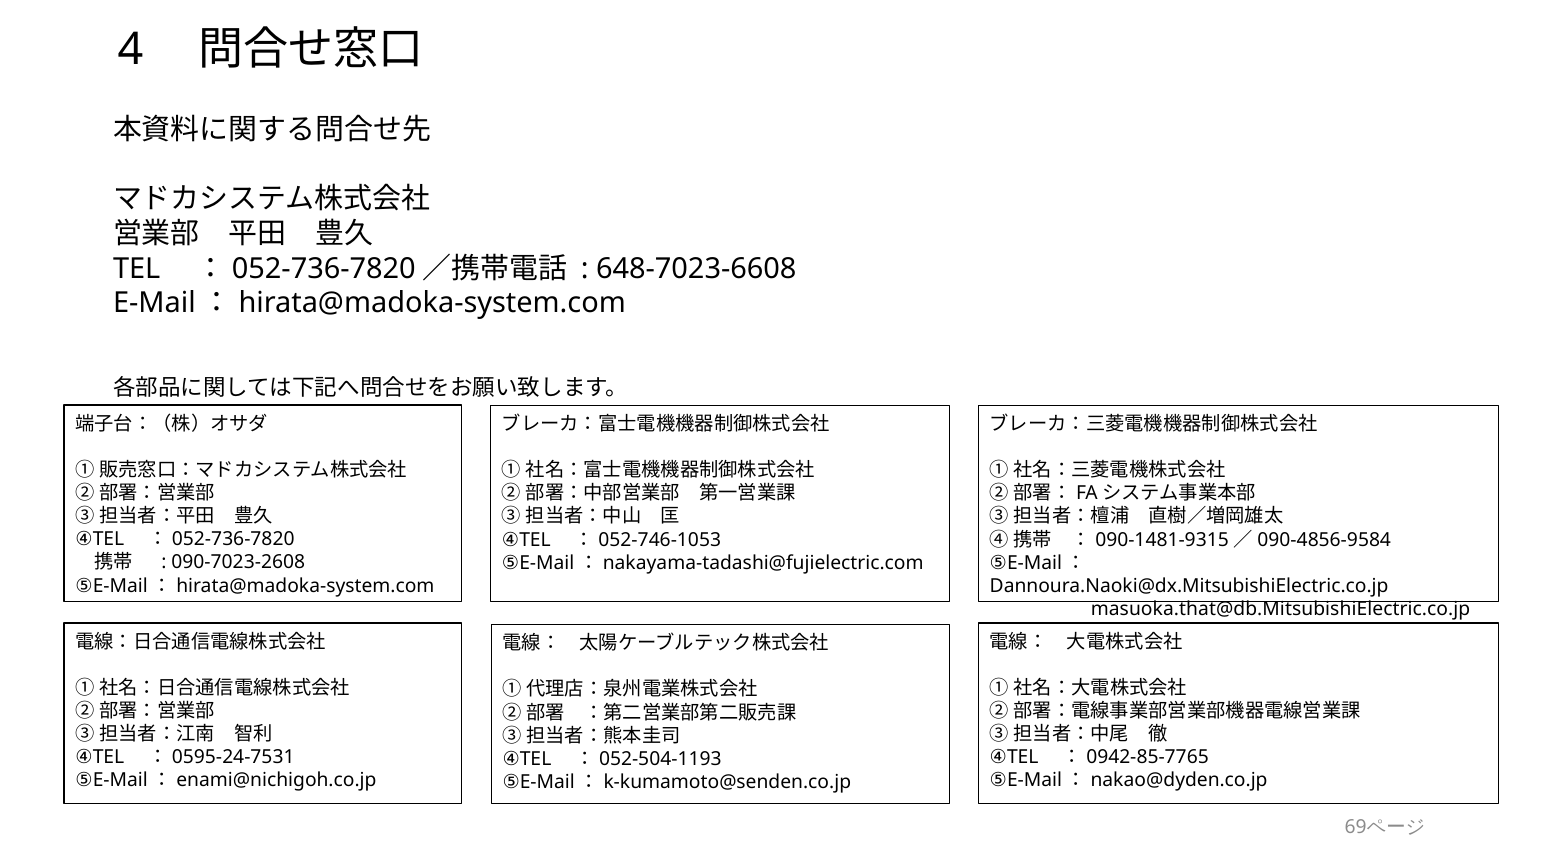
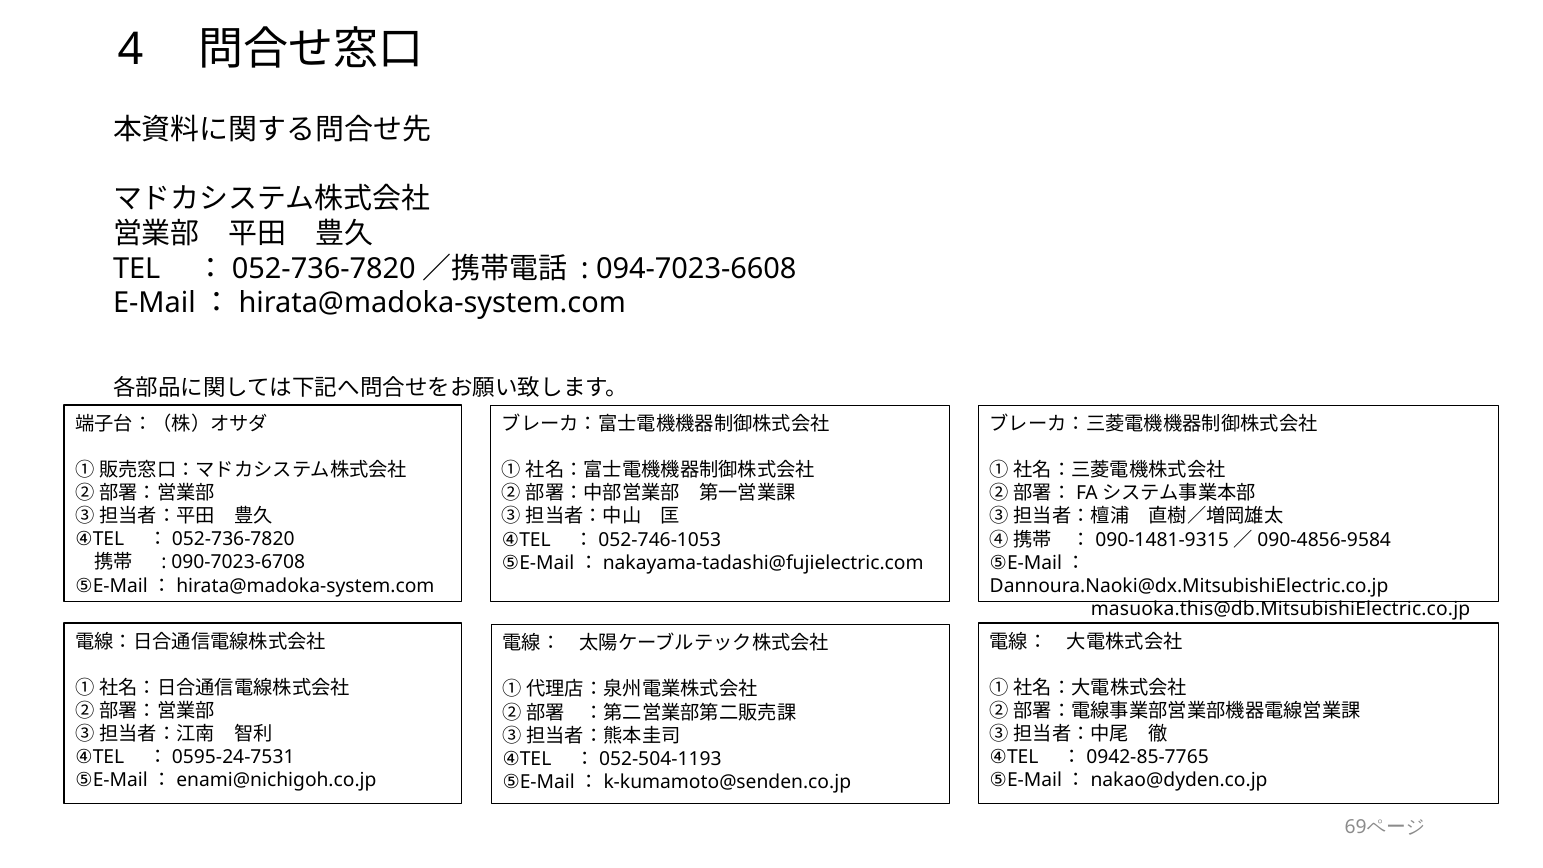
648-7023-6608: 648-7023-6608 -> 094-7023-6608
090-7023-2608: 090-7023-2608 -> 090-7023-6708
masuoka.that@db.MitsubishiElectric.co.jp: masuoka.that@db.MitsubishiElectric.co.jp -> masuoka.this@db.MitsubishiElectric.co.jp
